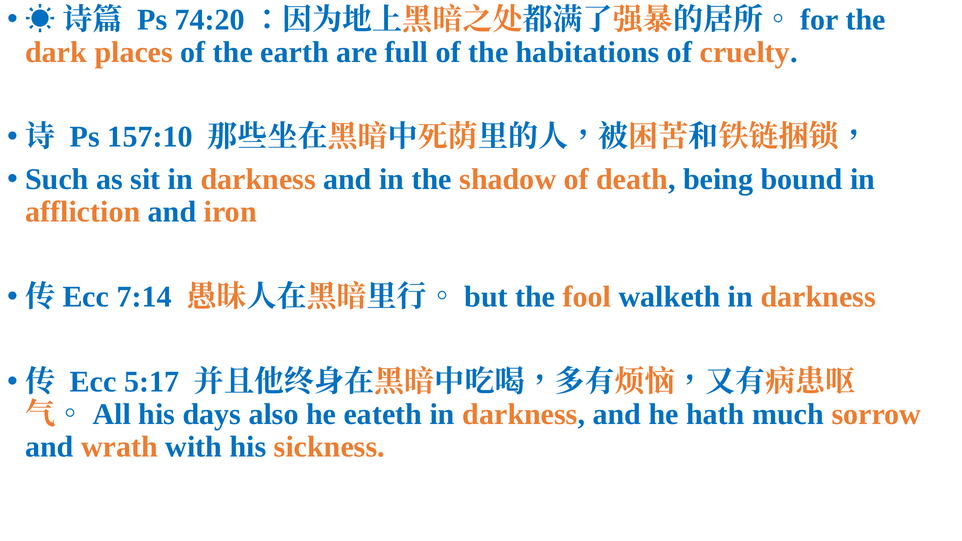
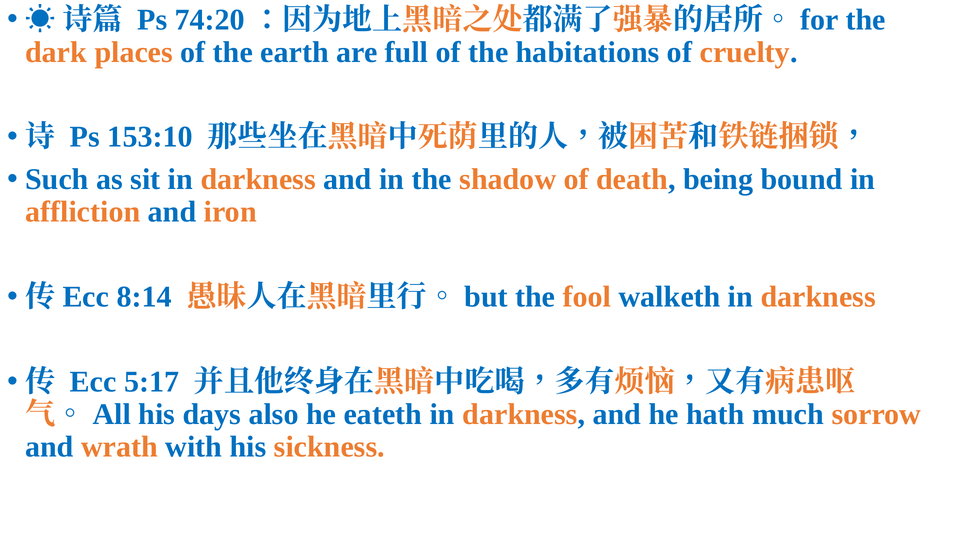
157:10: 157:10 -> 153:10
7:14: 7:14 -> 8:14
